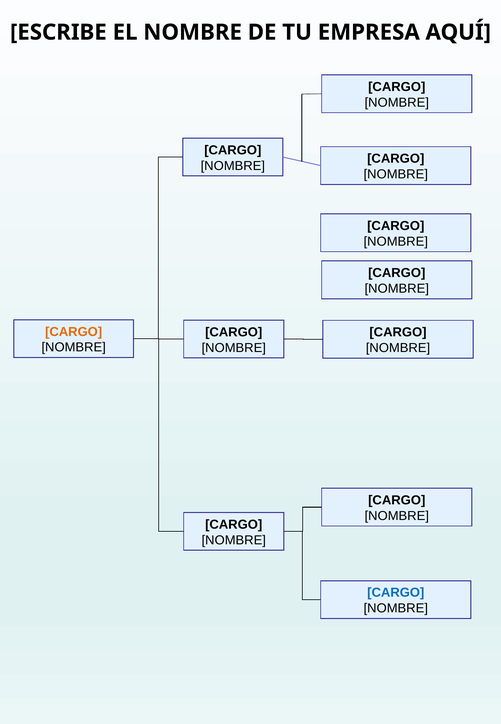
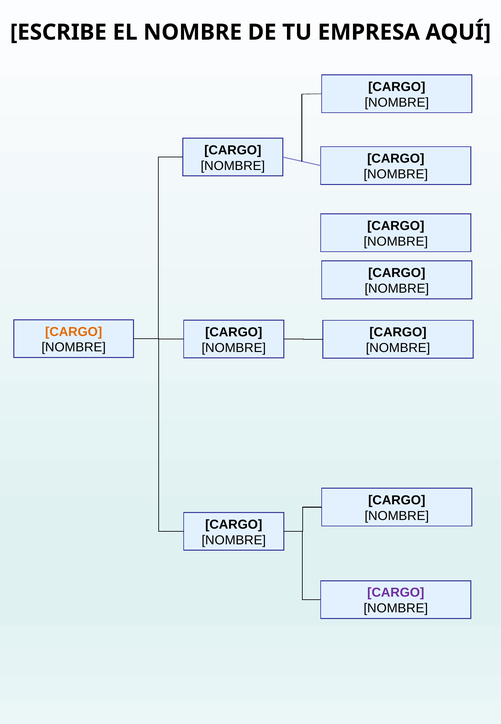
CARGO at (396, 592) colour: blue -> purple
